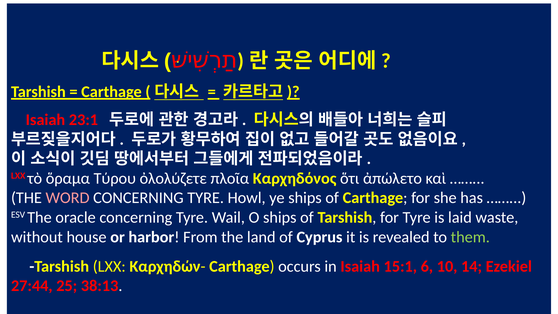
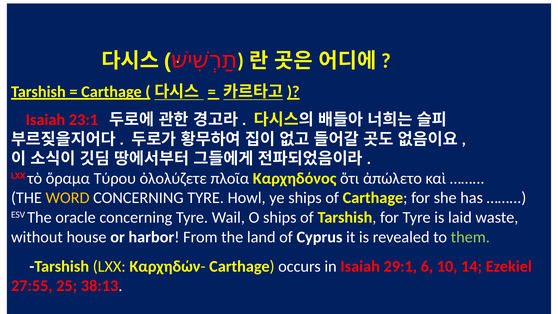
WORD colour: pink -> yellow
15:1: 15:1 -> 29:1
27:44: 27:44 -> 27:55
